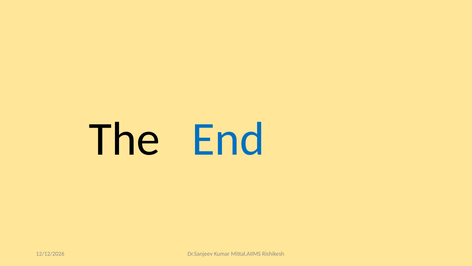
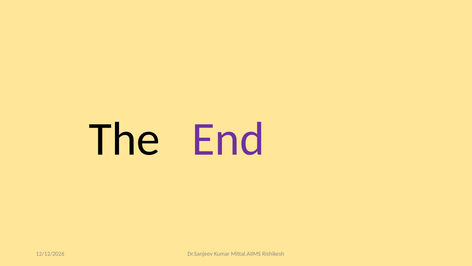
End colour: blue -> purple
